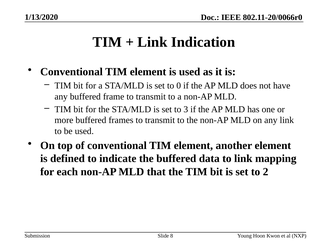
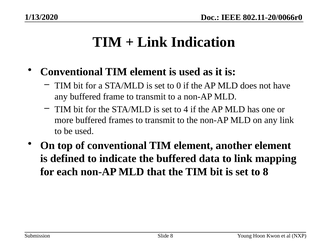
3: 3 -> 4
to 2: 2 -> 8
